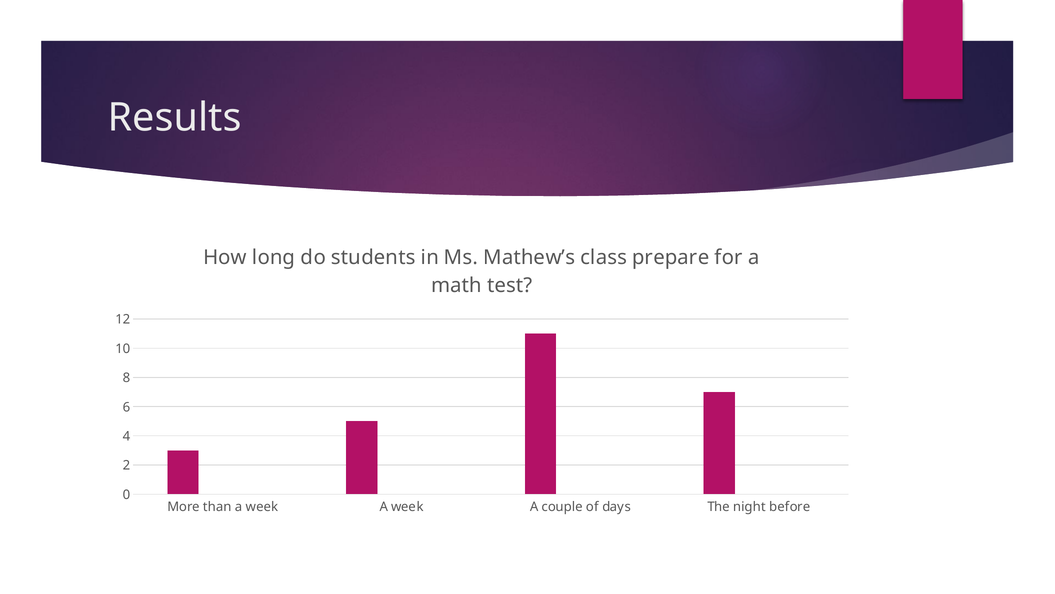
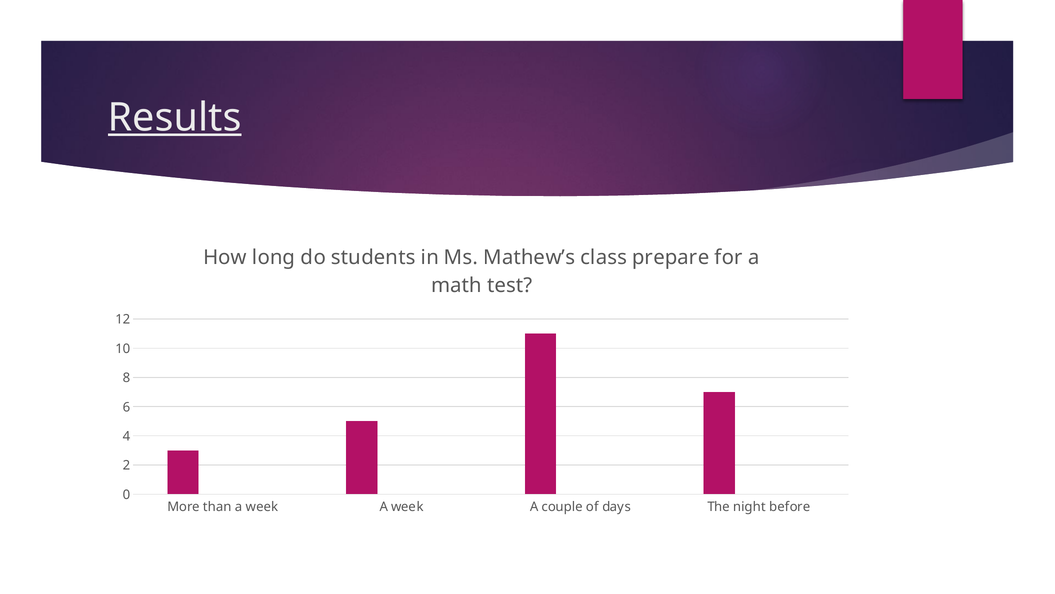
Results underline: none -> present
